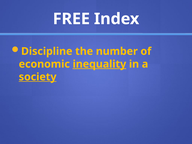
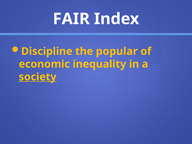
FREE: FREE -> FAIR
number: number -> popular
inequality underline: present -> none
